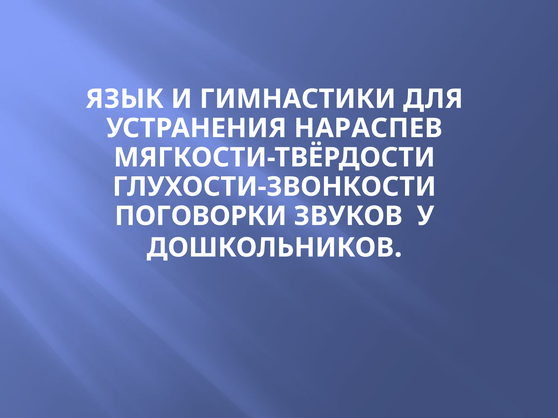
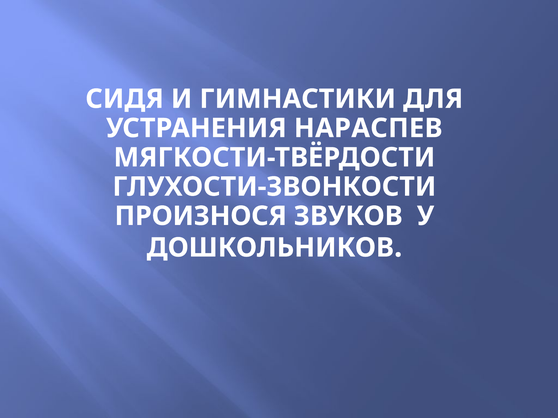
ЯЗЫК: ЯЗЫК -> СИДЯ
ПОГОВОРКИ: ПОГОВОРКИ -> ПРОИЗНОСЯ
